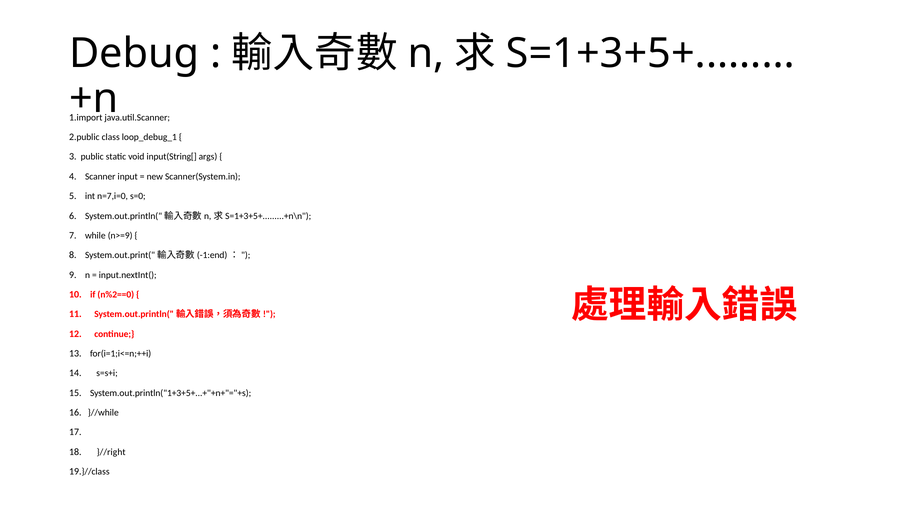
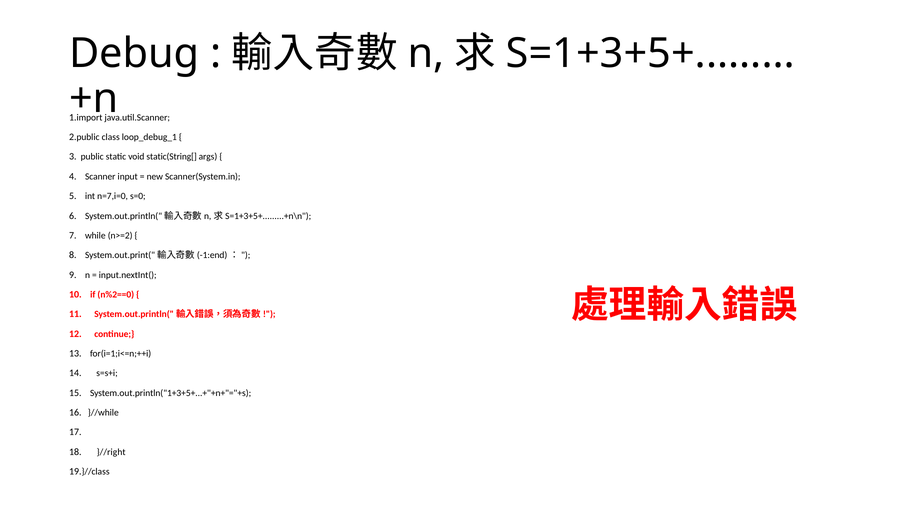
input(String[: input(String[ -> static(String[
n>=9: n>=9 -> n>=2
